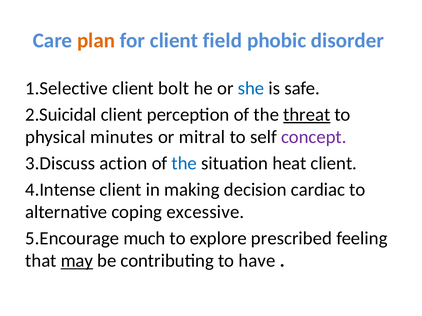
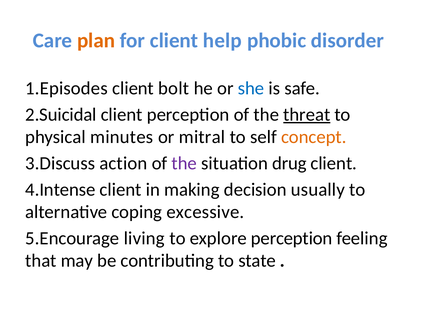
field: field -> help
1.Selective: 1.Selective -> 1.Episodes
concept colour: purple -> orange
the at (184, 164) colour: blue -> purple
heat: heat -> drug
cardiac: cardiac -> usually
much: much -> living
explore prescribed: prescribed -> perception
may underline: present -> none
have: have -> state
